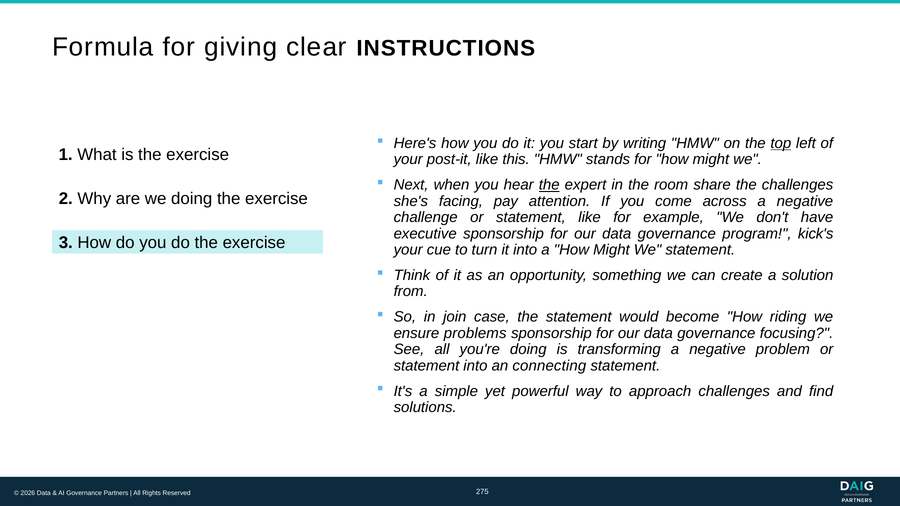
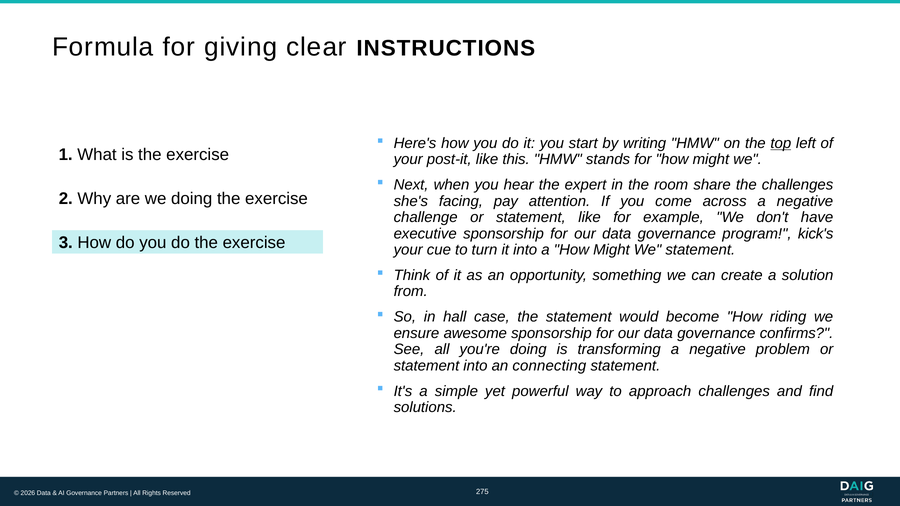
the at (549, 185) underline: present -> none
join: join -> hall
problems: problems -> awesome
focusing: focusing -> confirms
